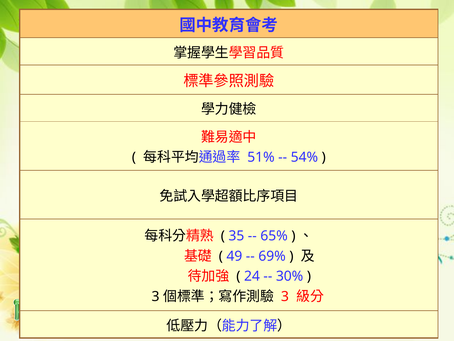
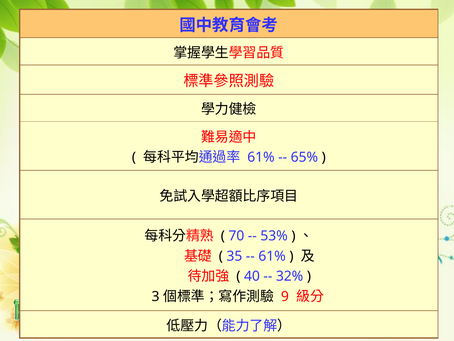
51% at (261, 157): 51% -> 61%
54%: 54% -> 65%
35: 35 -> 70
65%: 65% -> 53%
49: 49 -> 35
69% at (272, 256): 69% -> 61%
24: 24 -> 40
30%: 30% -> 32%
3 at (285, 296): 3 -> 9
